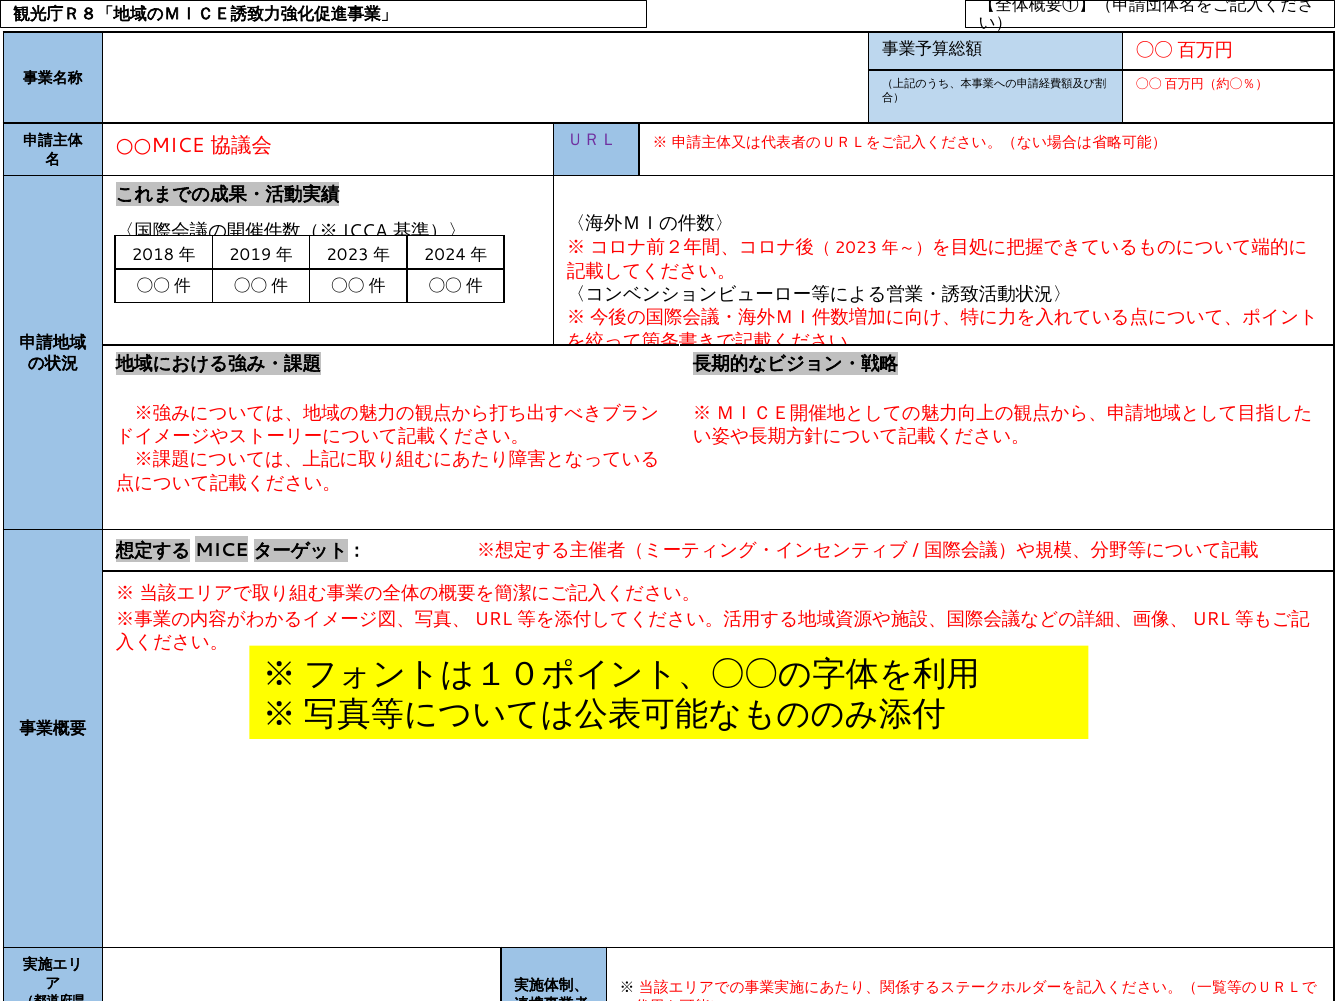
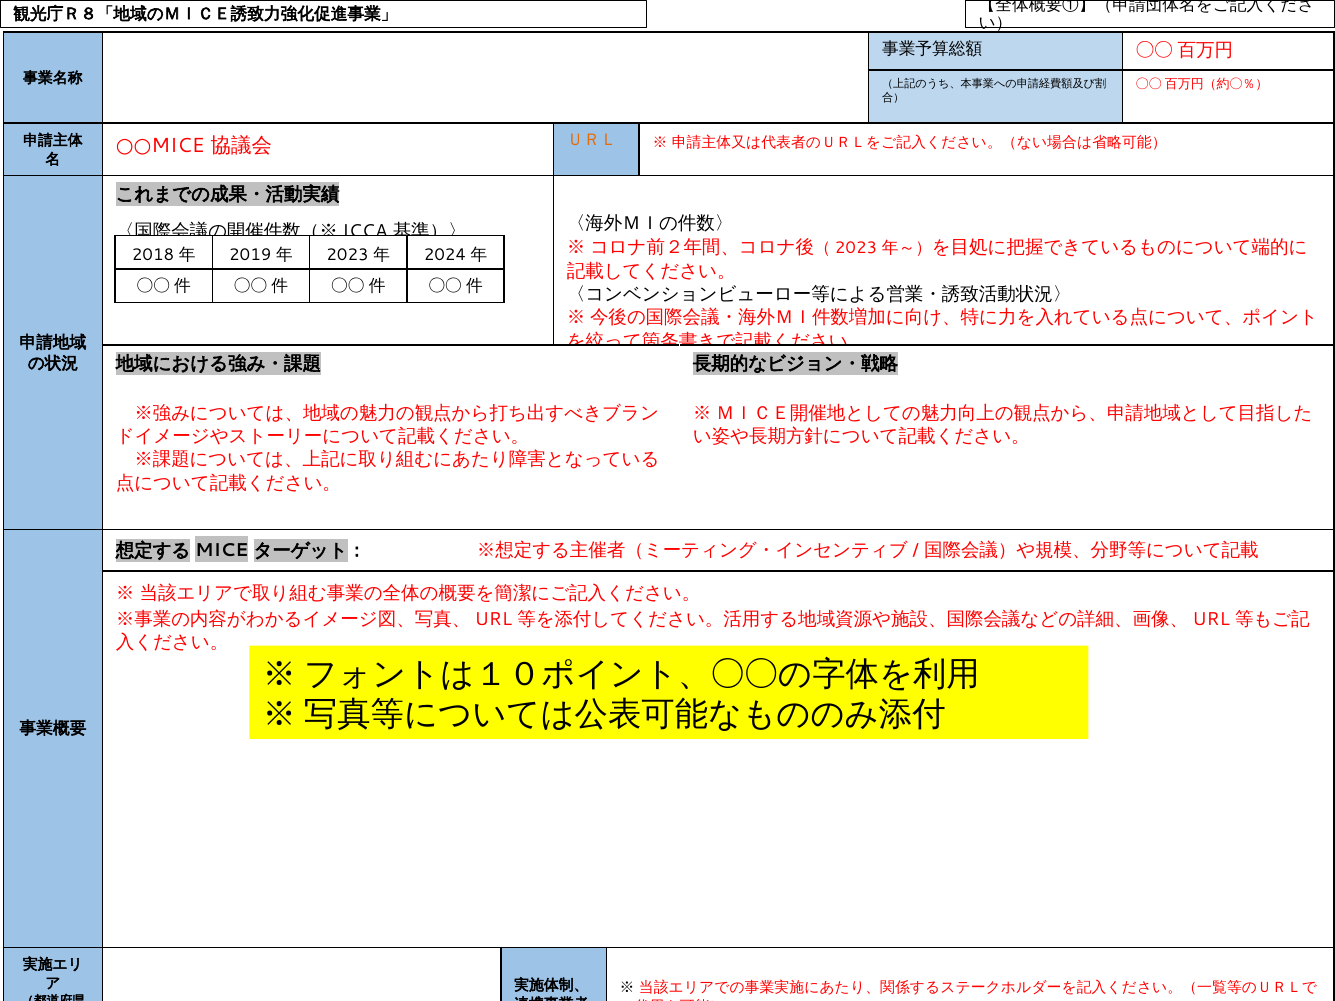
ＵＲＬ colour: purple -> orange
